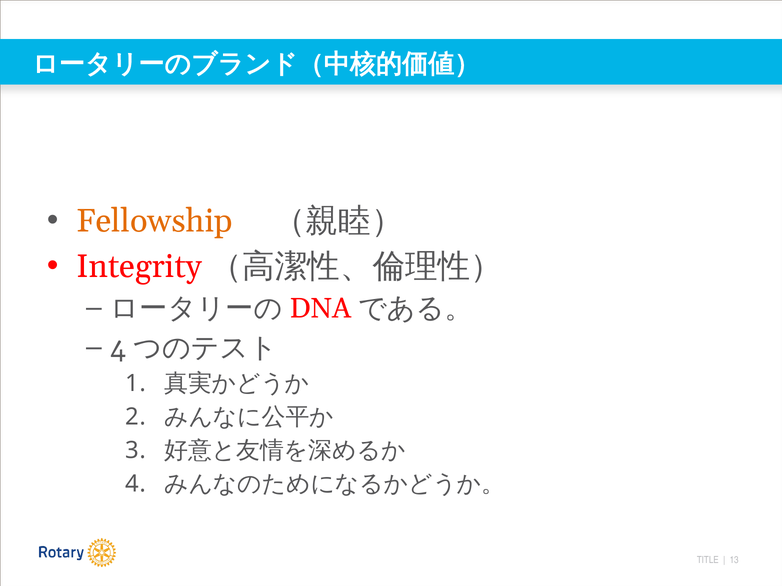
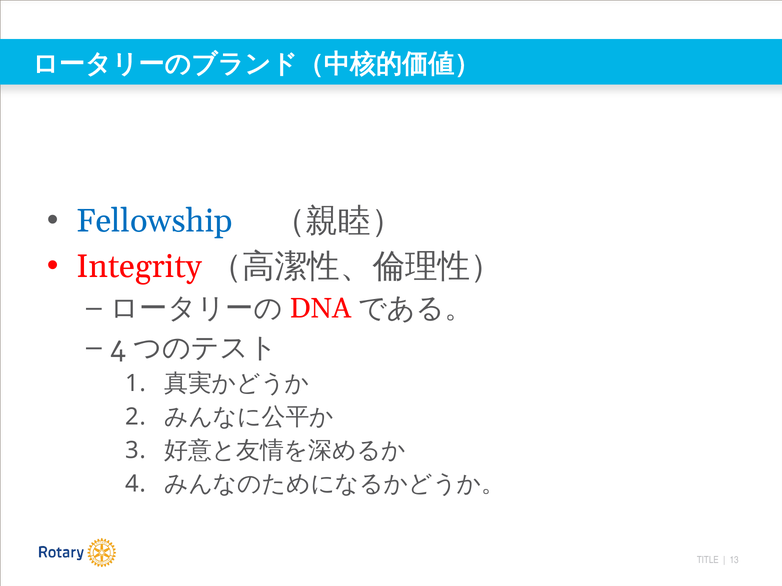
Fellowship colour: orange -> blue
